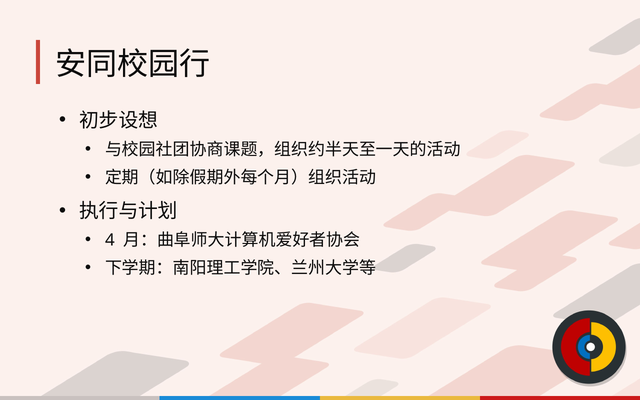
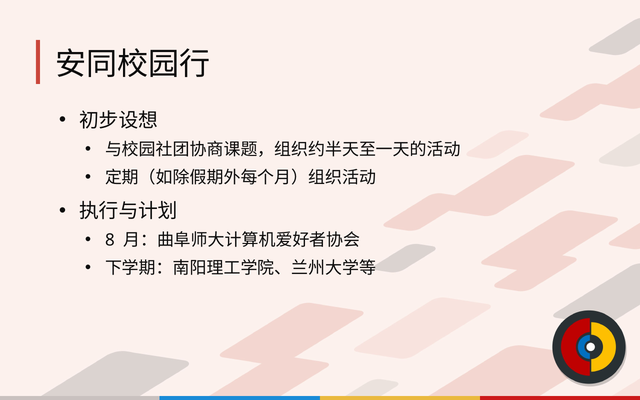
4: 4 -> 8
